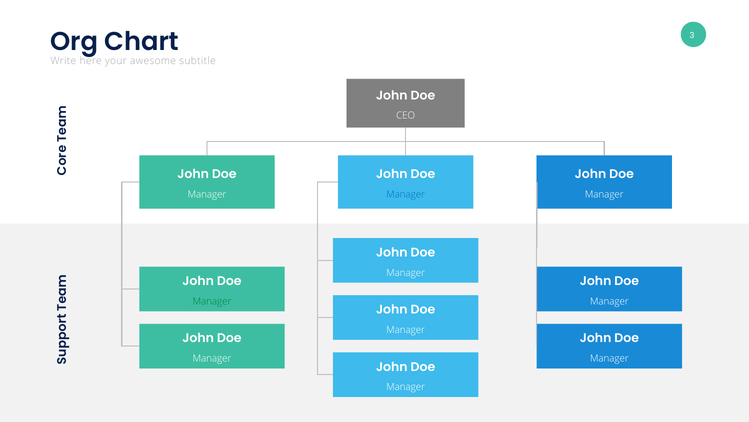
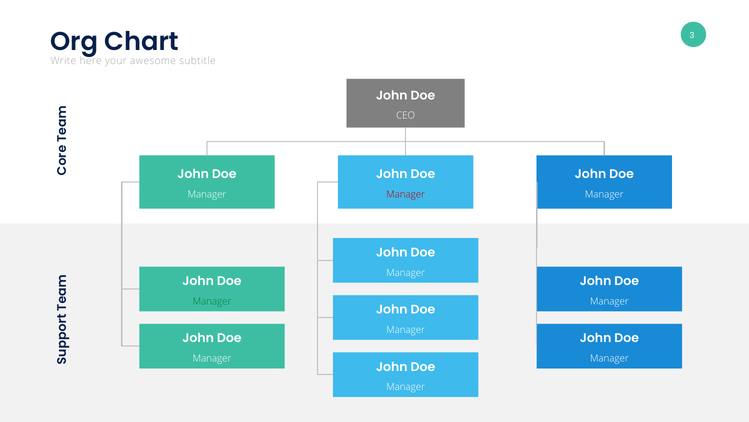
Manager at (406, 194) colour: blue -> red
